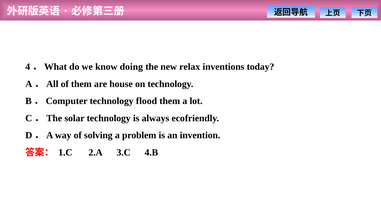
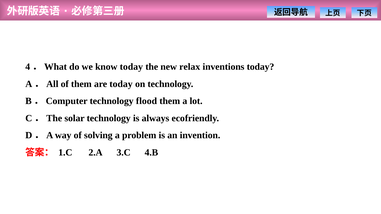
know doing: doing -> today
are house: house -> today
